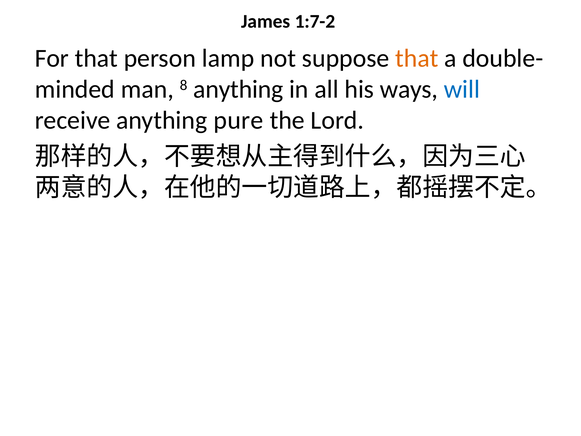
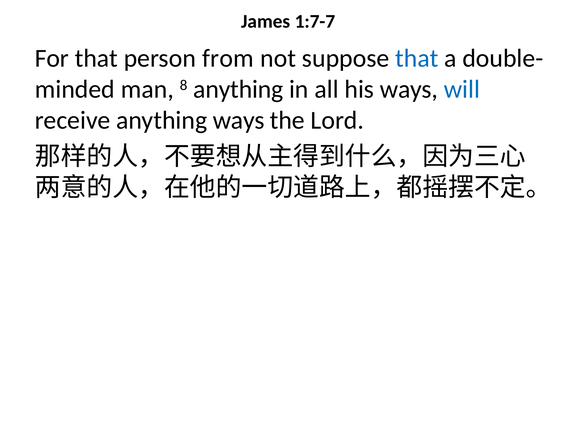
1:7-2: 1:7-2 -> 1:7-7
lamp: lamp -> from
that at (417, 58) colour: orange -> blue
anything pure: pure -> ways
